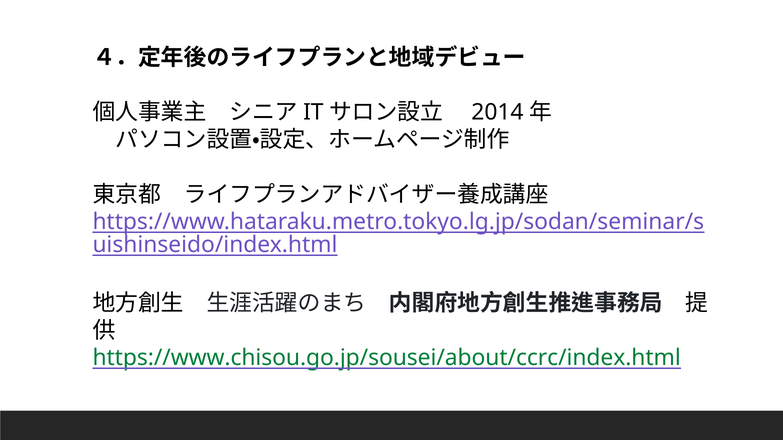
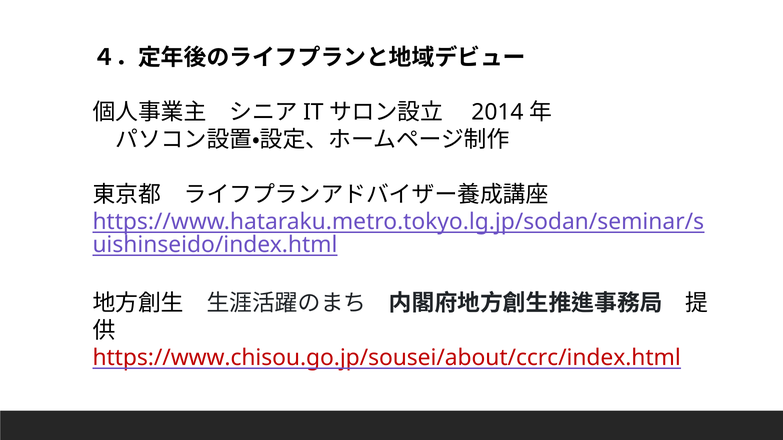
https://www.chisou.go.jp/sousei/about/ccrc/index.html colour: green -> red
